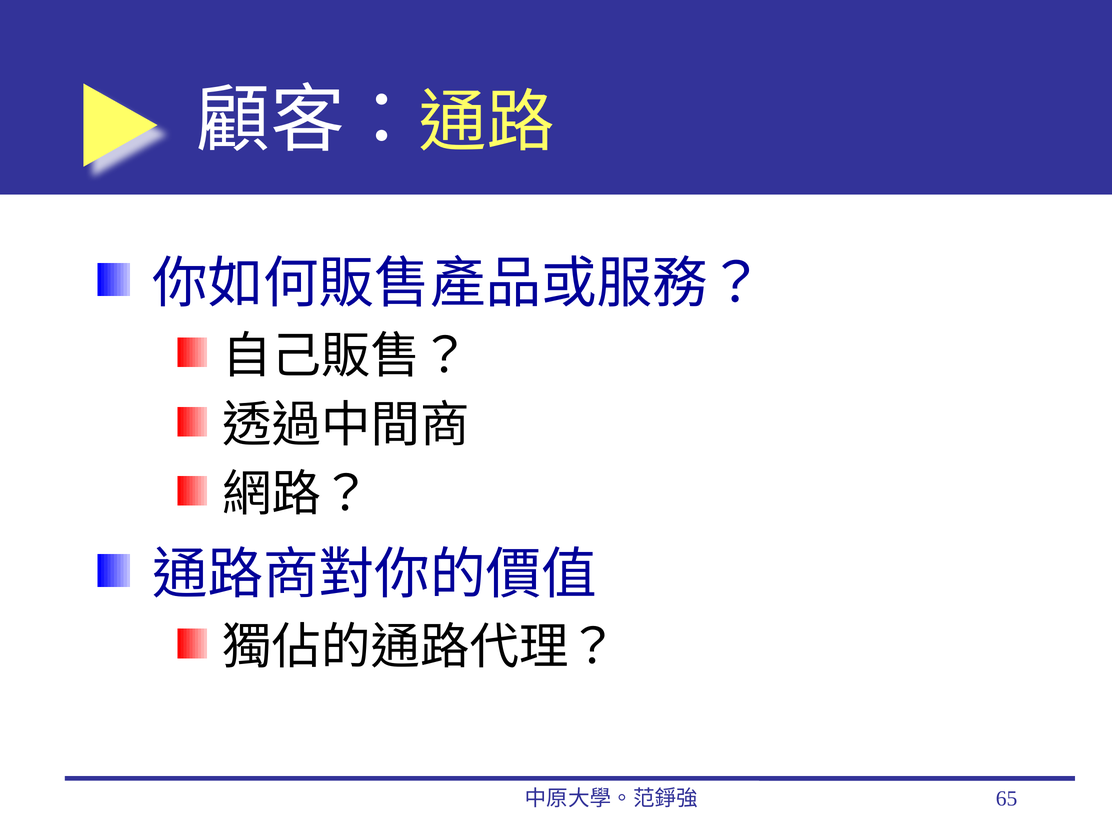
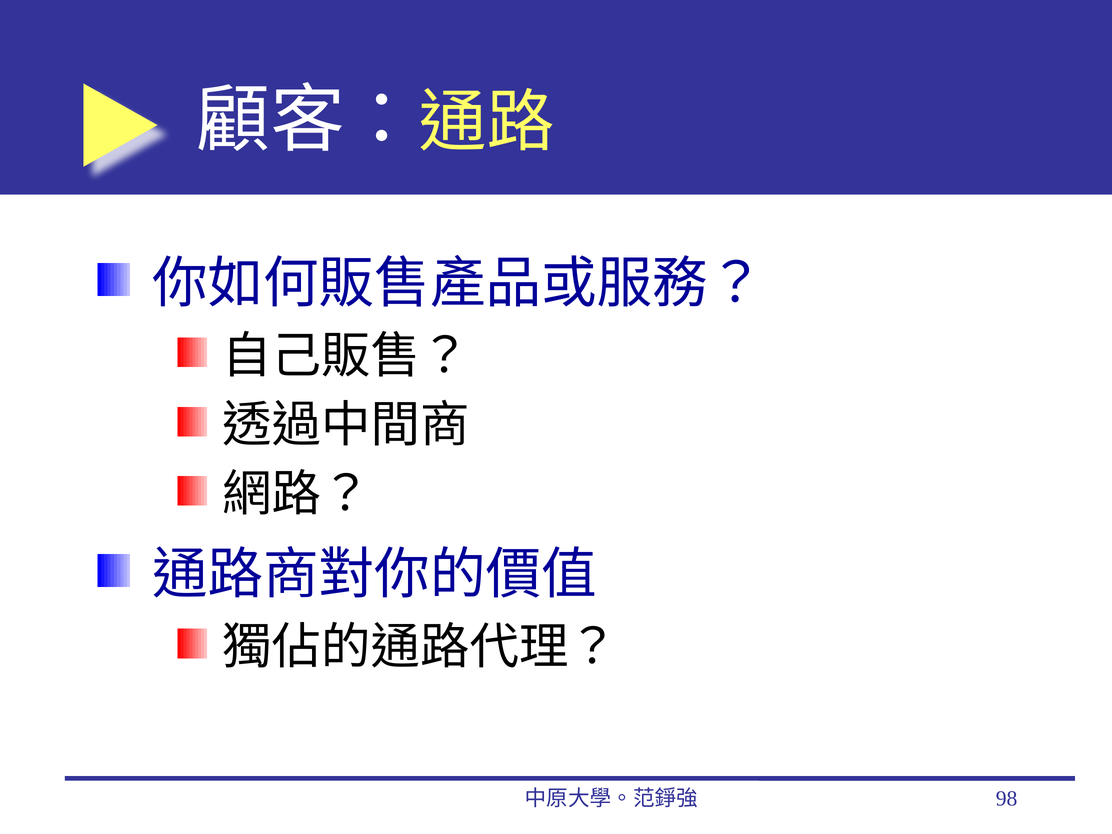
65: 65 -> 98
